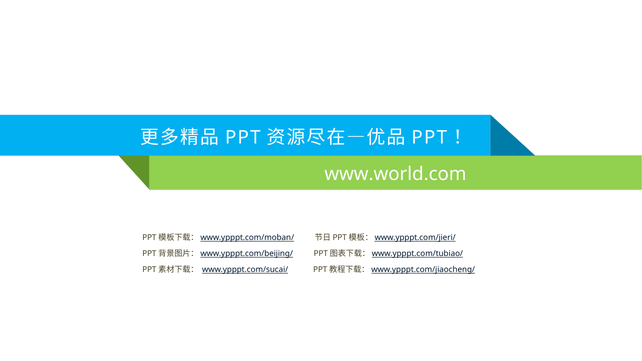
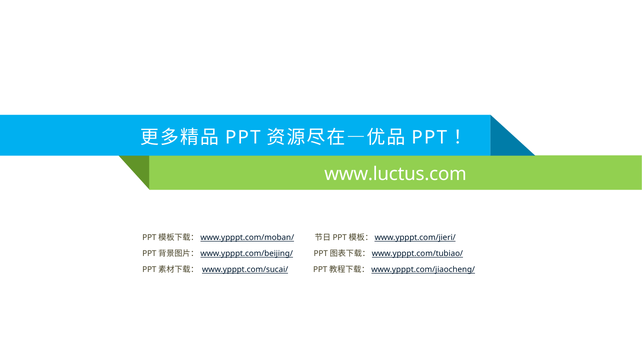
www.world.com: www.world.com -> www.luctus.com
